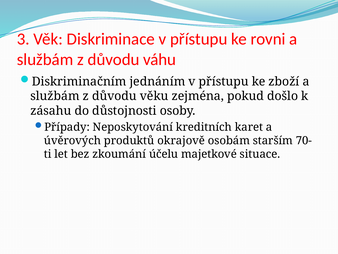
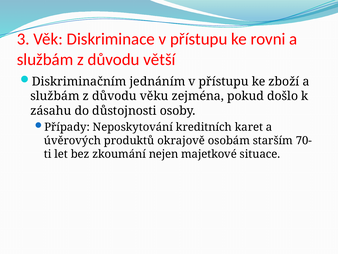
váhu: váhu -> větší
účelu: účelu -> nejen
